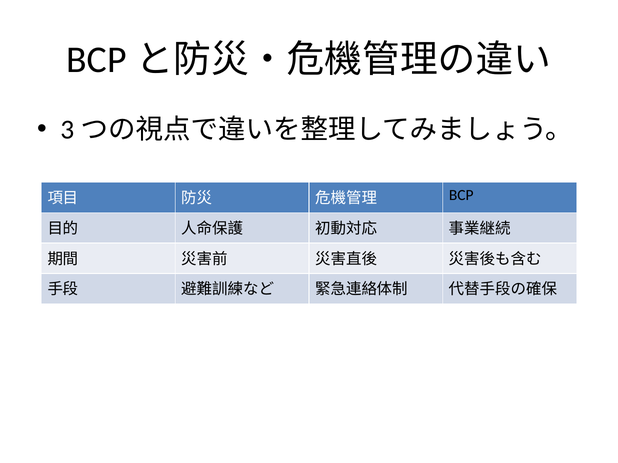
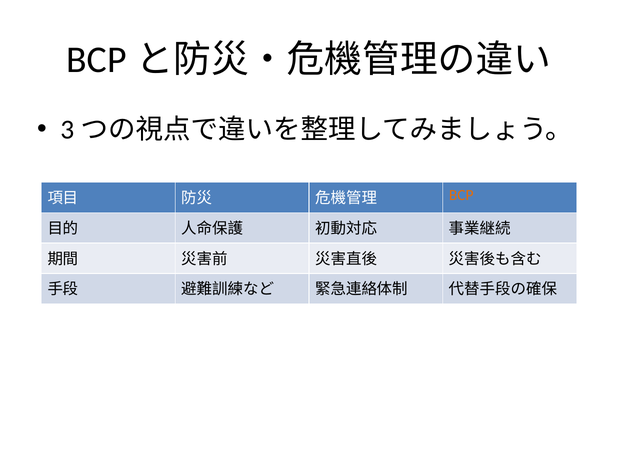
BCP colour: black -> orange
